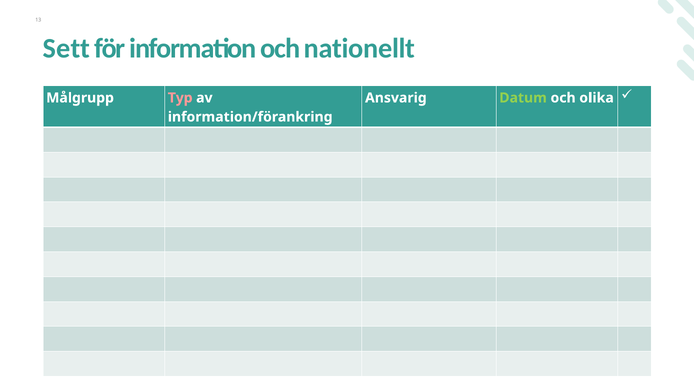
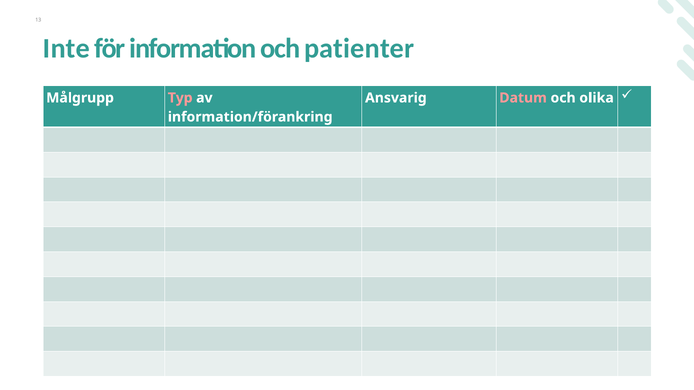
Sett: Sett -> Inte
nationellt: nationellt -> patienter
Datum colour: light green -> pink
